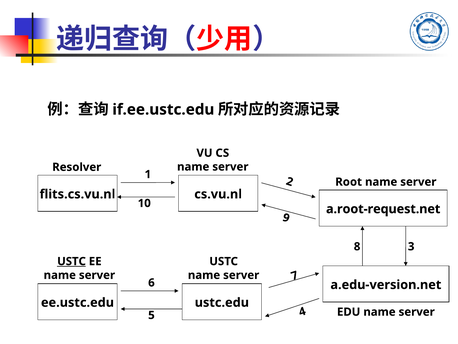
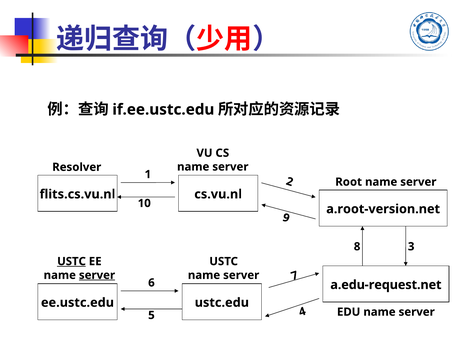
a.root-request.net: a.root-request.net -> a.root-version.net
server at (97, 275) underline: none -> present
a.edu-version.net: a.edu-version.net -> a.edu-request.net
